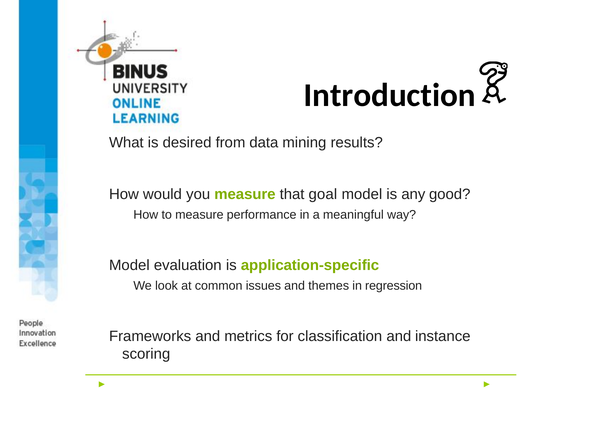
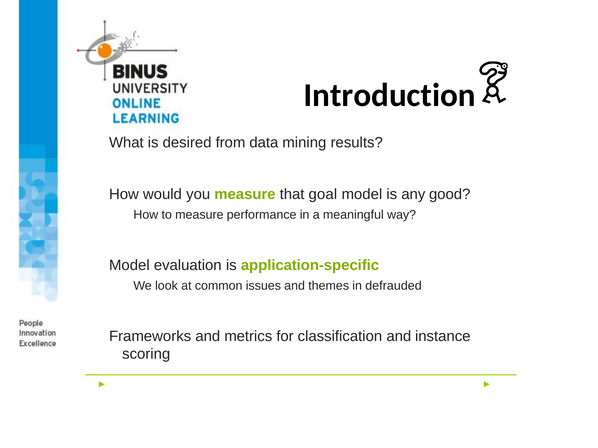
regression: regression -> defrauded
